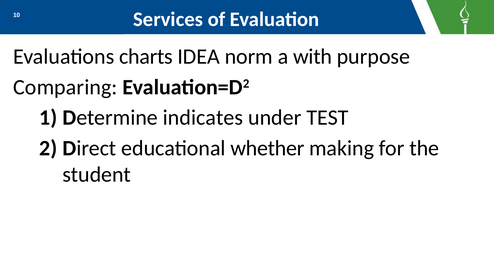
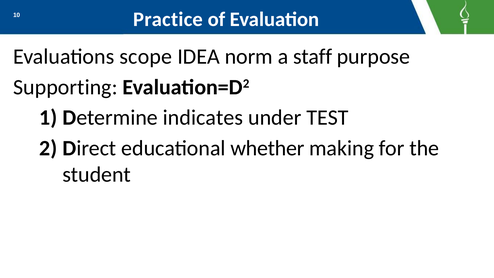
Services: Services -> Practice
charts: charts -> scope
with: with -> staff
Comparing: Comparing -> Supporting
